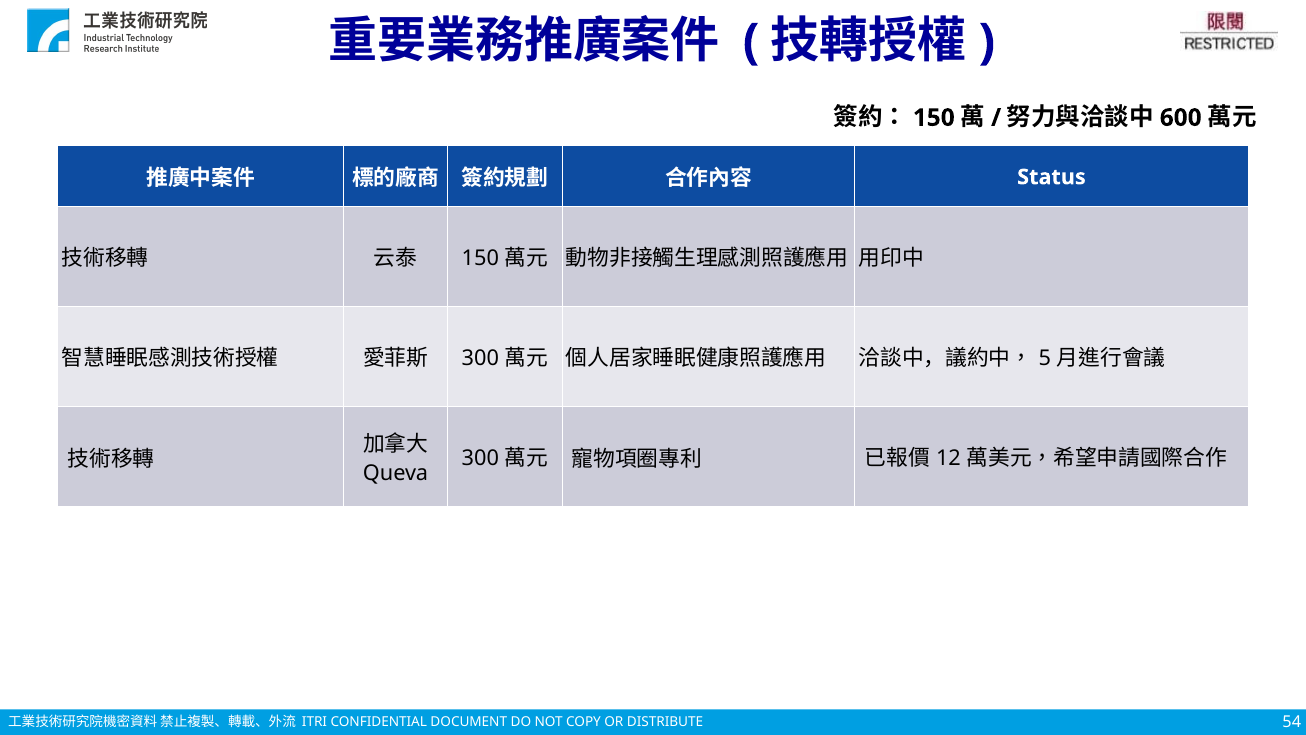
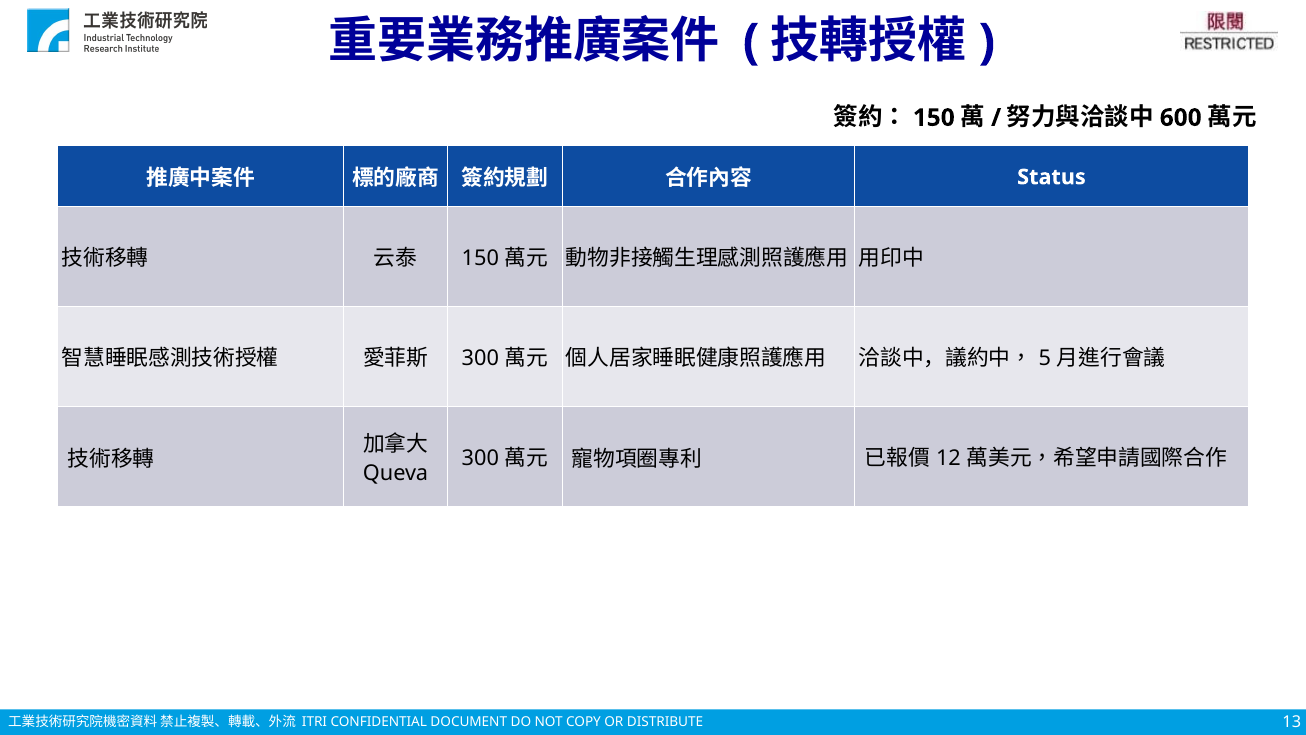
54: 54 -> 13
